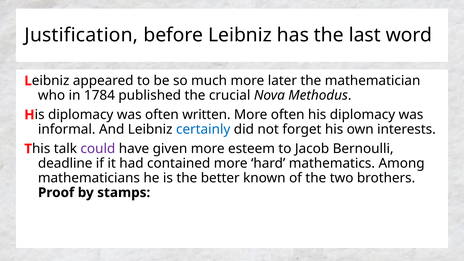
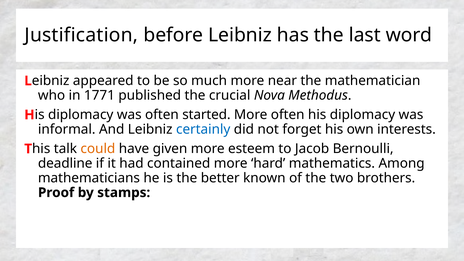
later: later -> near
1784: 1784 -> 1771
written: written -> started
could colour: purple -> orange
